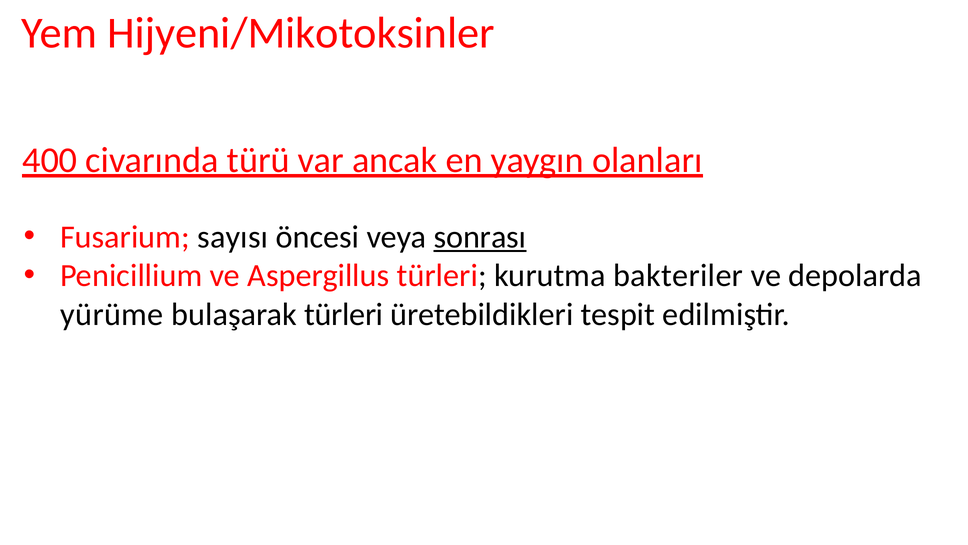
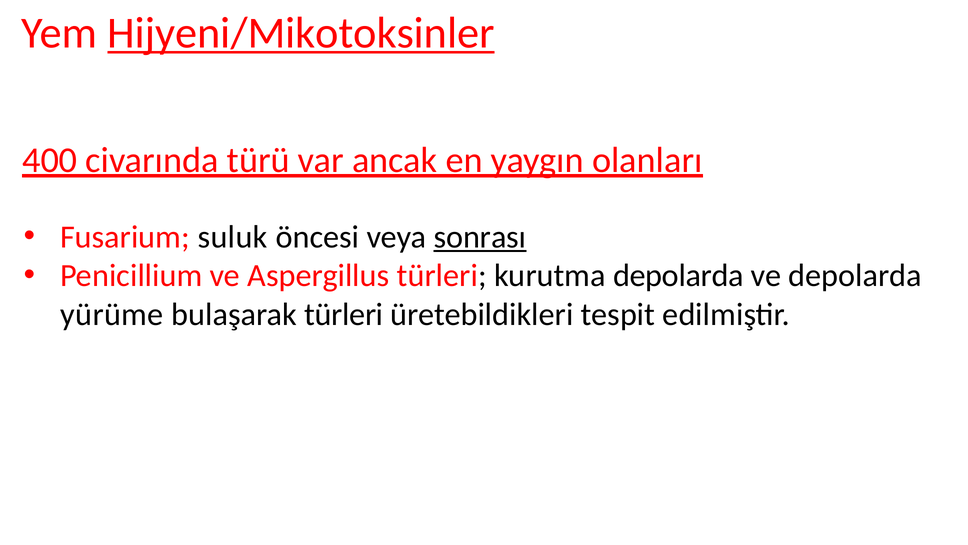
Hijyeni/Mikotoksinler underline: none -> present
sayısı: sayısı -> suluk
kurutma bakteriler: bakteriler -> depolarda
